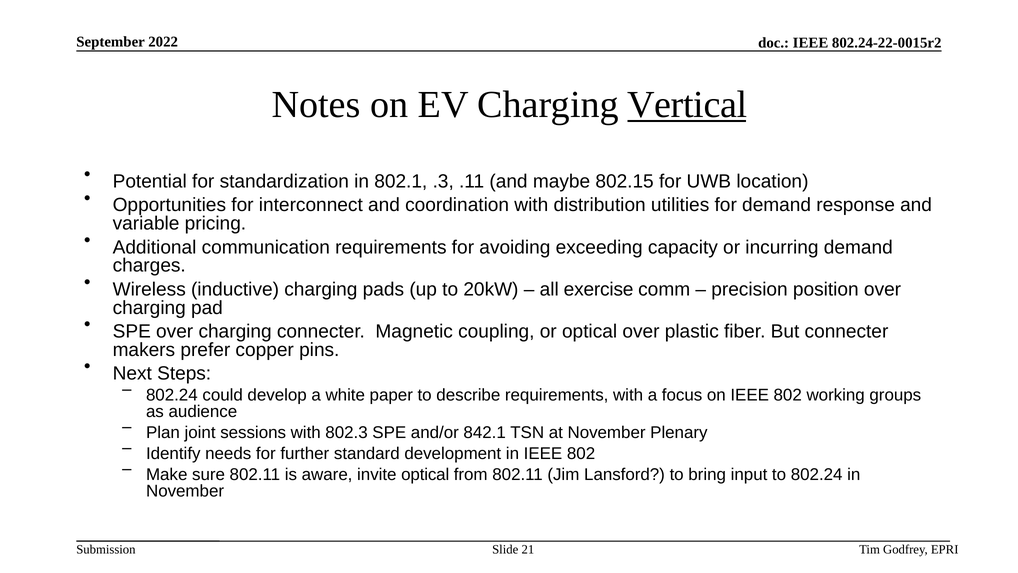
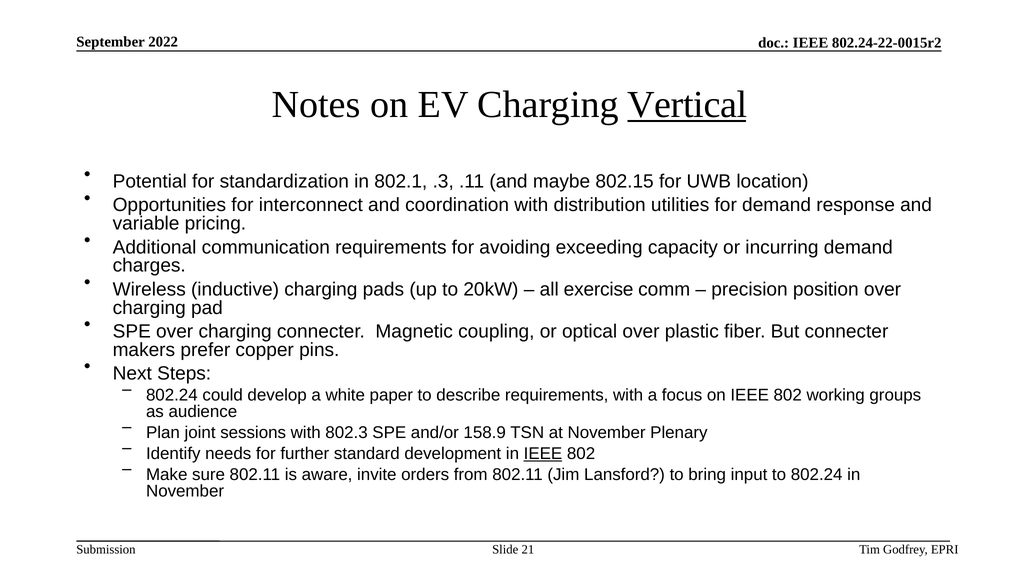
842.1: 842.1 -> 158.9
IEEE at (543, 453) underline: none -> present
invite optical: optical -> orders
